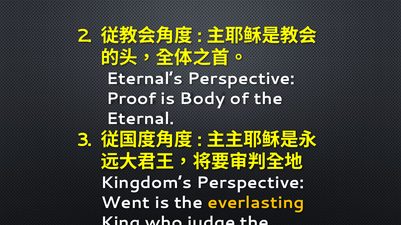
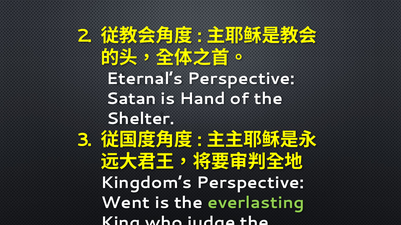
Proof: Proof -> Satan
Body: Body -> Hand
Eternal: Eternal -> Shelter
everlasting colour: yellow -> light green
